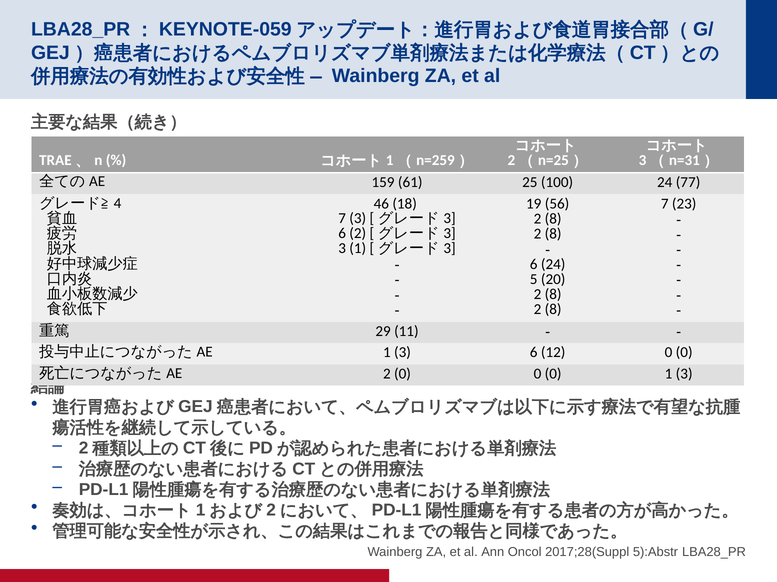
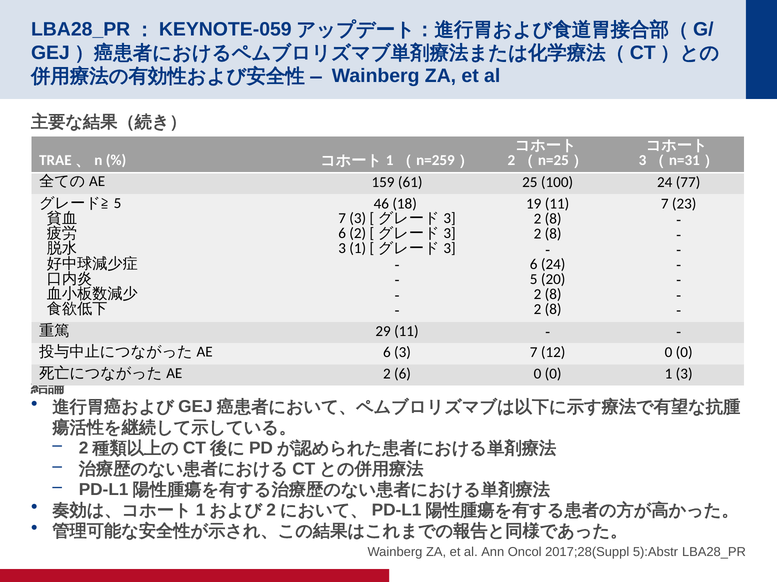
4 at (118, 203): 4 -> 5
19 56: 56 -> 11
1 at (387, 353): 1 -> 6
6 at (534, 353): 6 -> 7
2 0: 0 -> 6
